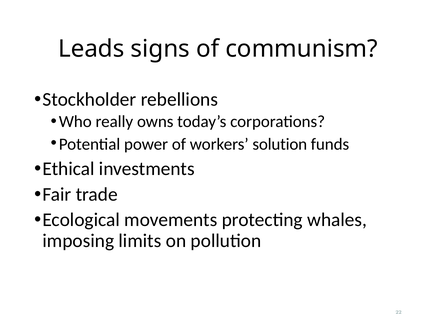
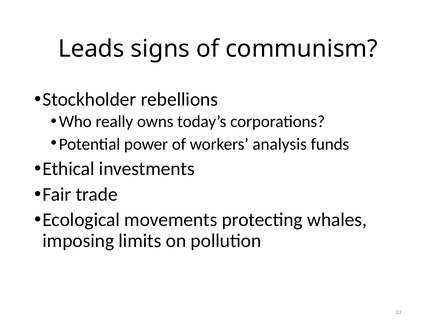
solution: solution -> analysis
